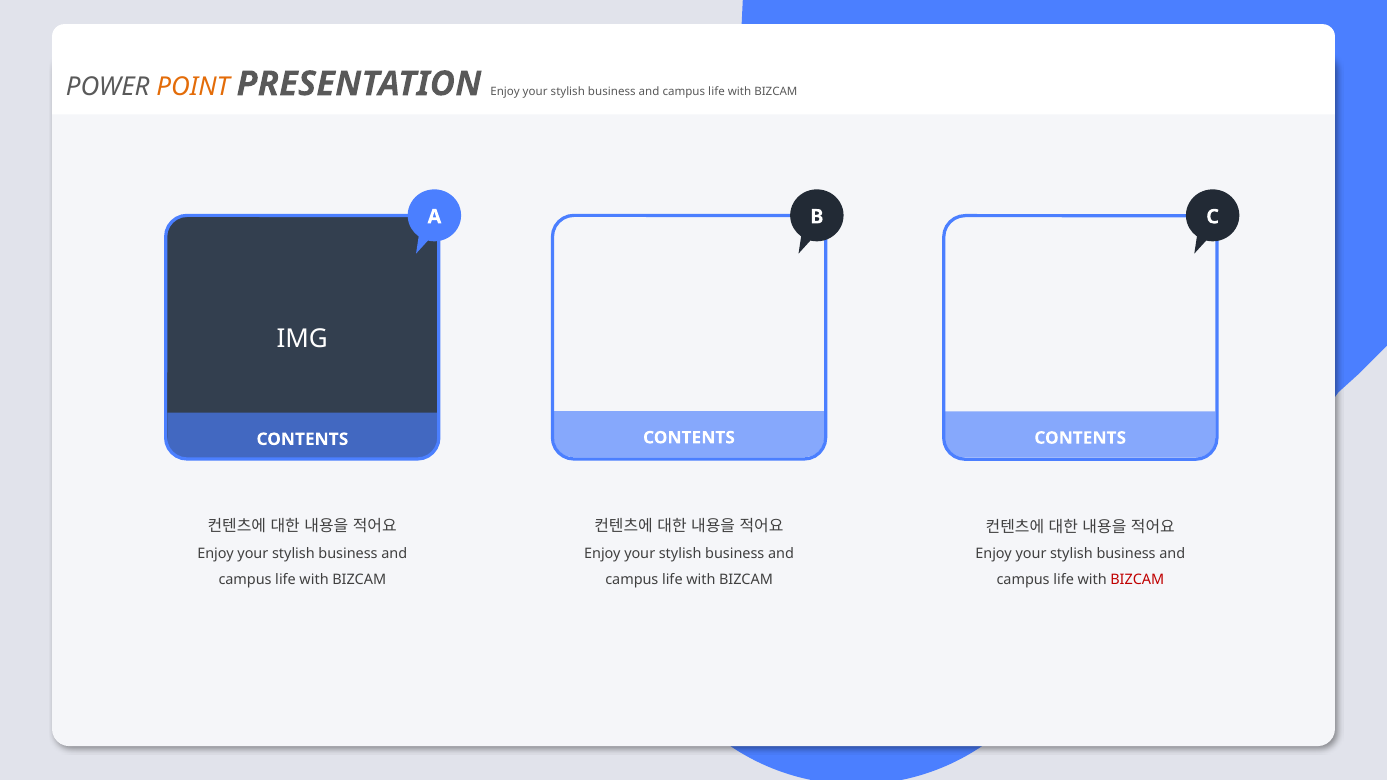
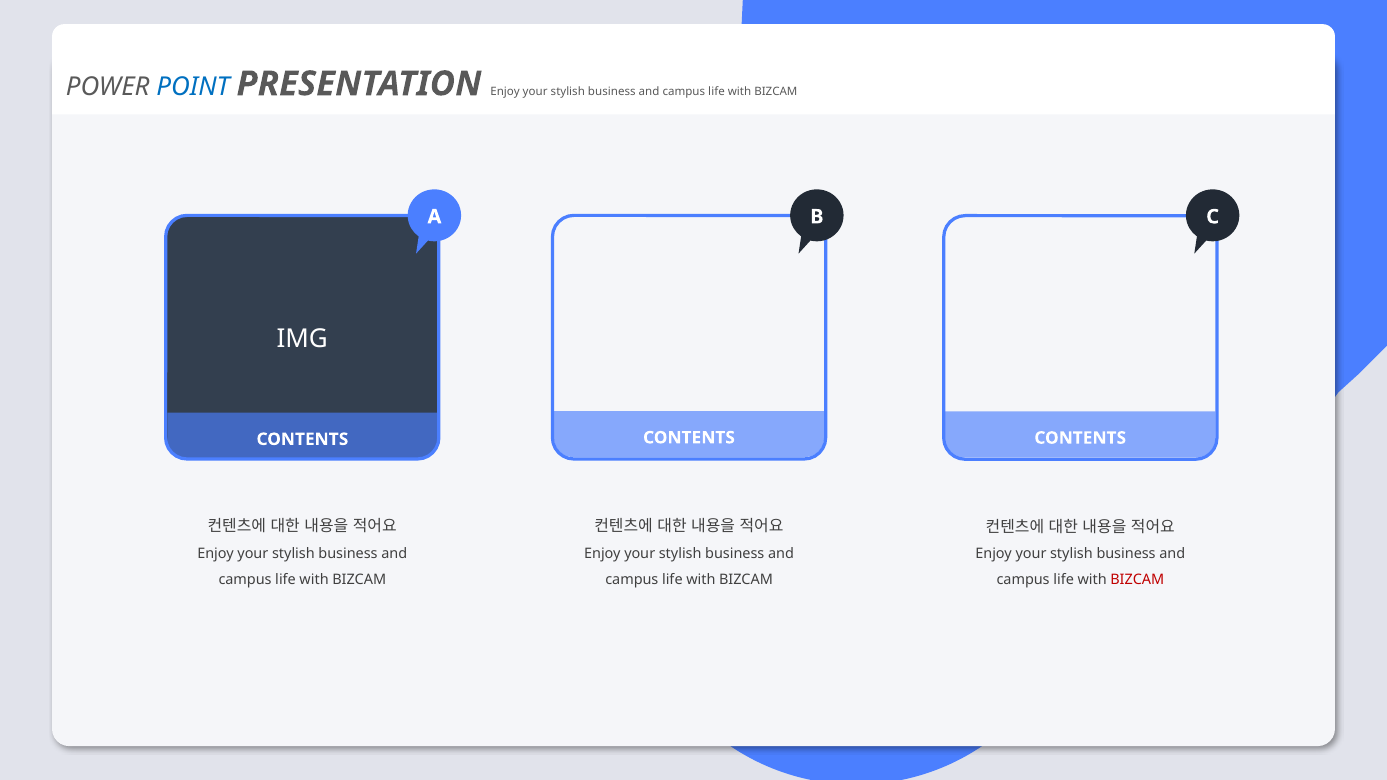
POINT colour: orange -> blue
